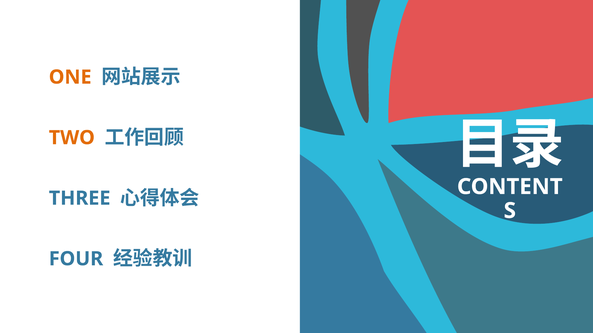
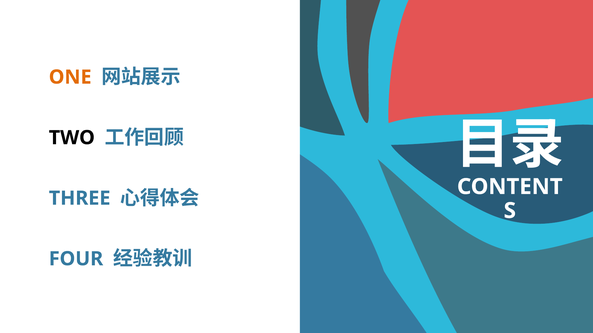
TWO colour: orange -> black
